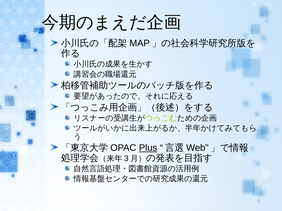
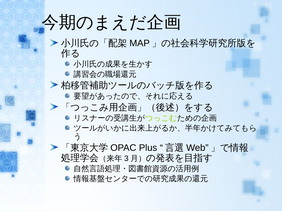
Plus underline: present -> none
